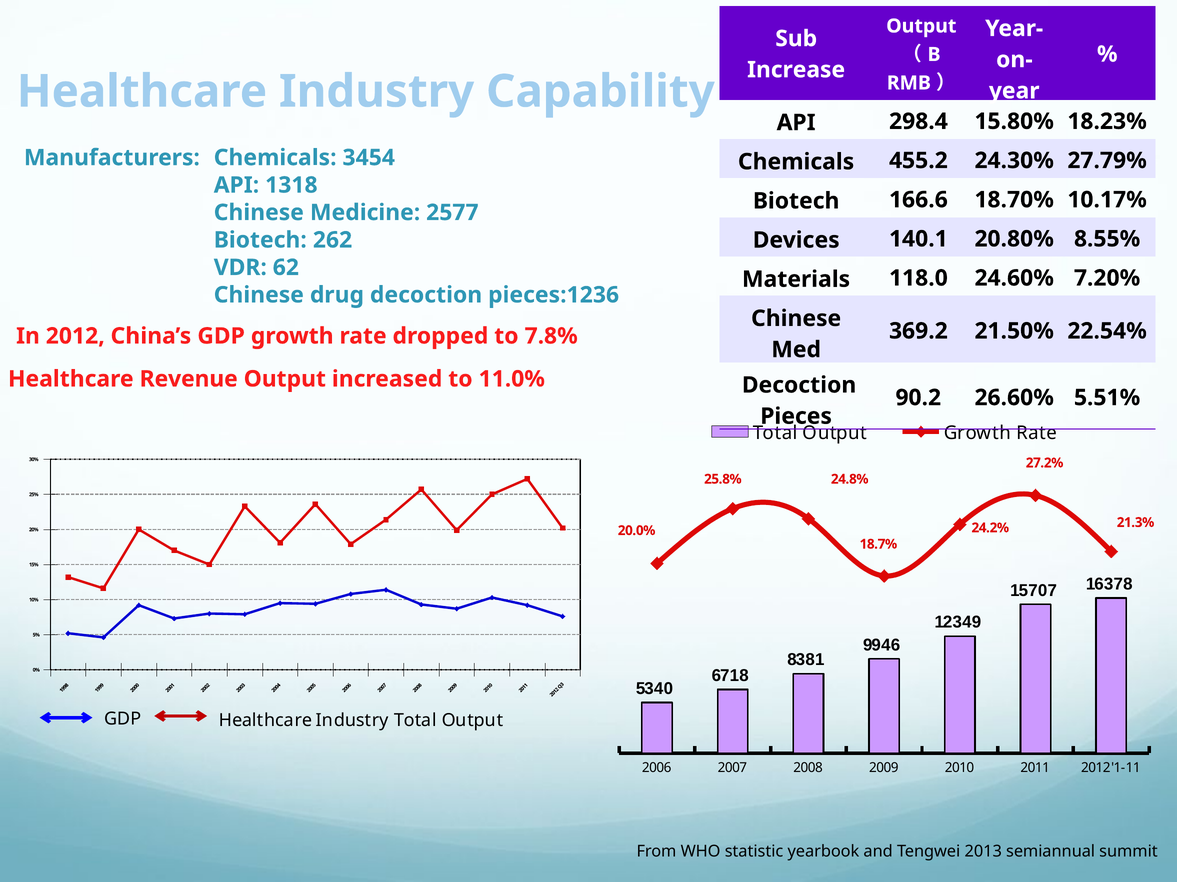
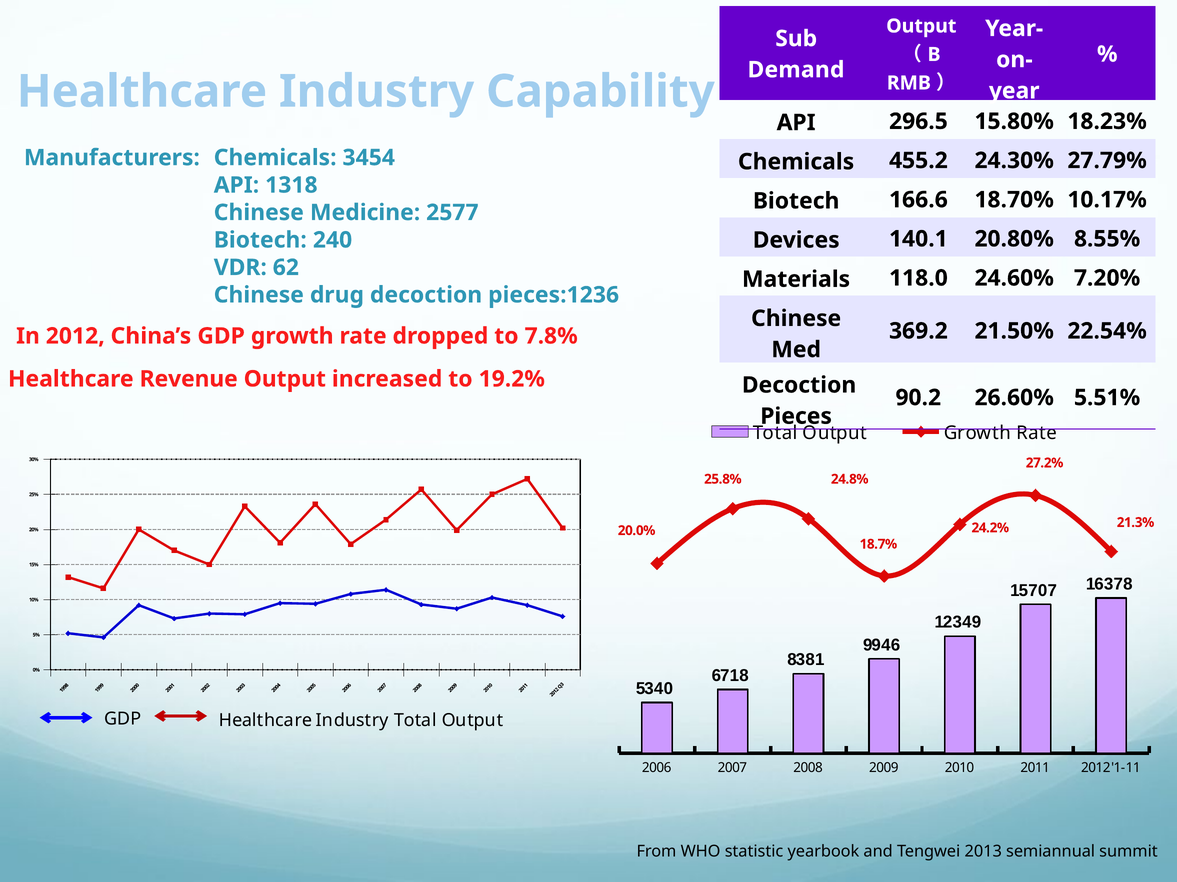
Increase: Increase -> Demand
298.4: 298.4 -> 296.5
262: 262 -> 240
11.0%: 11.0% -> 19.2%
